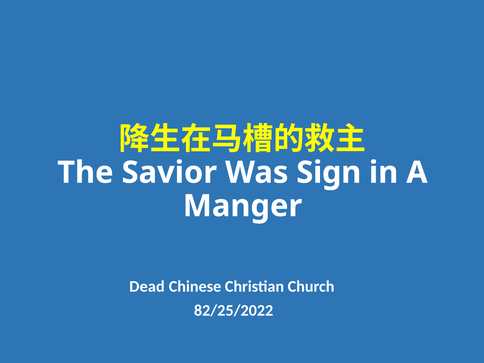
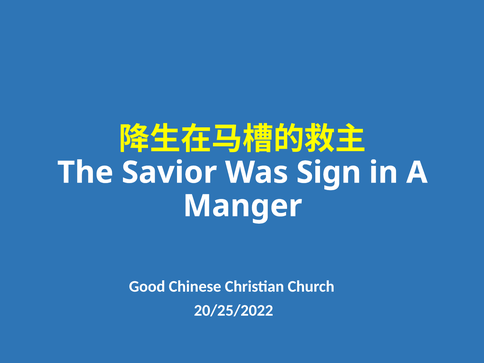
Dead: Dead -> Good
82/25/2022: 82/25/2022 -> 20/25/2022
